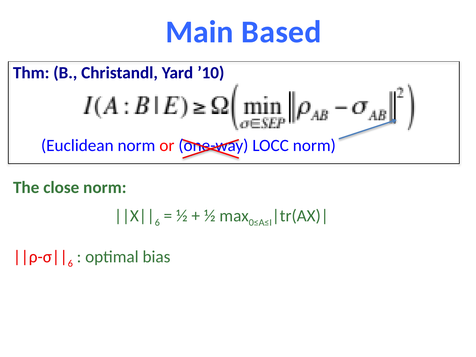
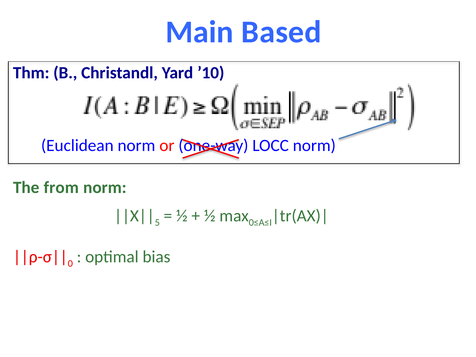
close: close -> from
6 at (157, 223): 6 -> 5
6 at (70, 264): 6 -> 0
